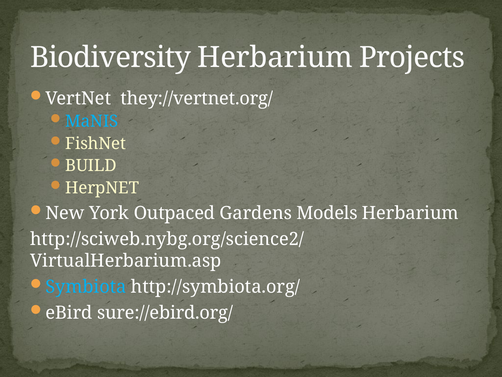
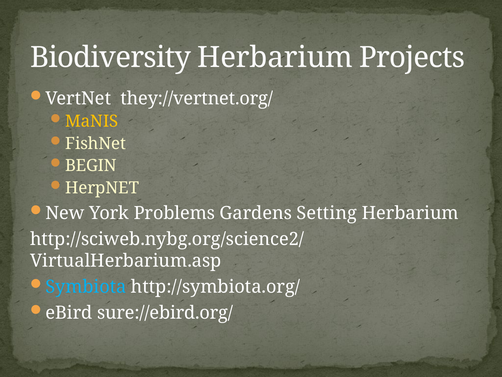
MaNIS colour: light blue -> yellow
BUILD: BUILD -> BEGIN
Outpaced: Outpaced -> Problems
Models: Models -> Setting
